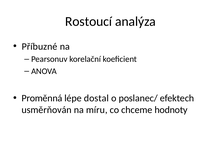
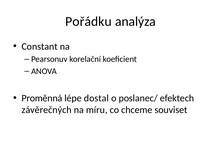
Rostoucí: Rostoucí -> Pořádku
Příbuzné: Příbuzné -> Constant
usměrňován: usměrňován -> závěrečných
hodnoty: hodnoty -> souviset
